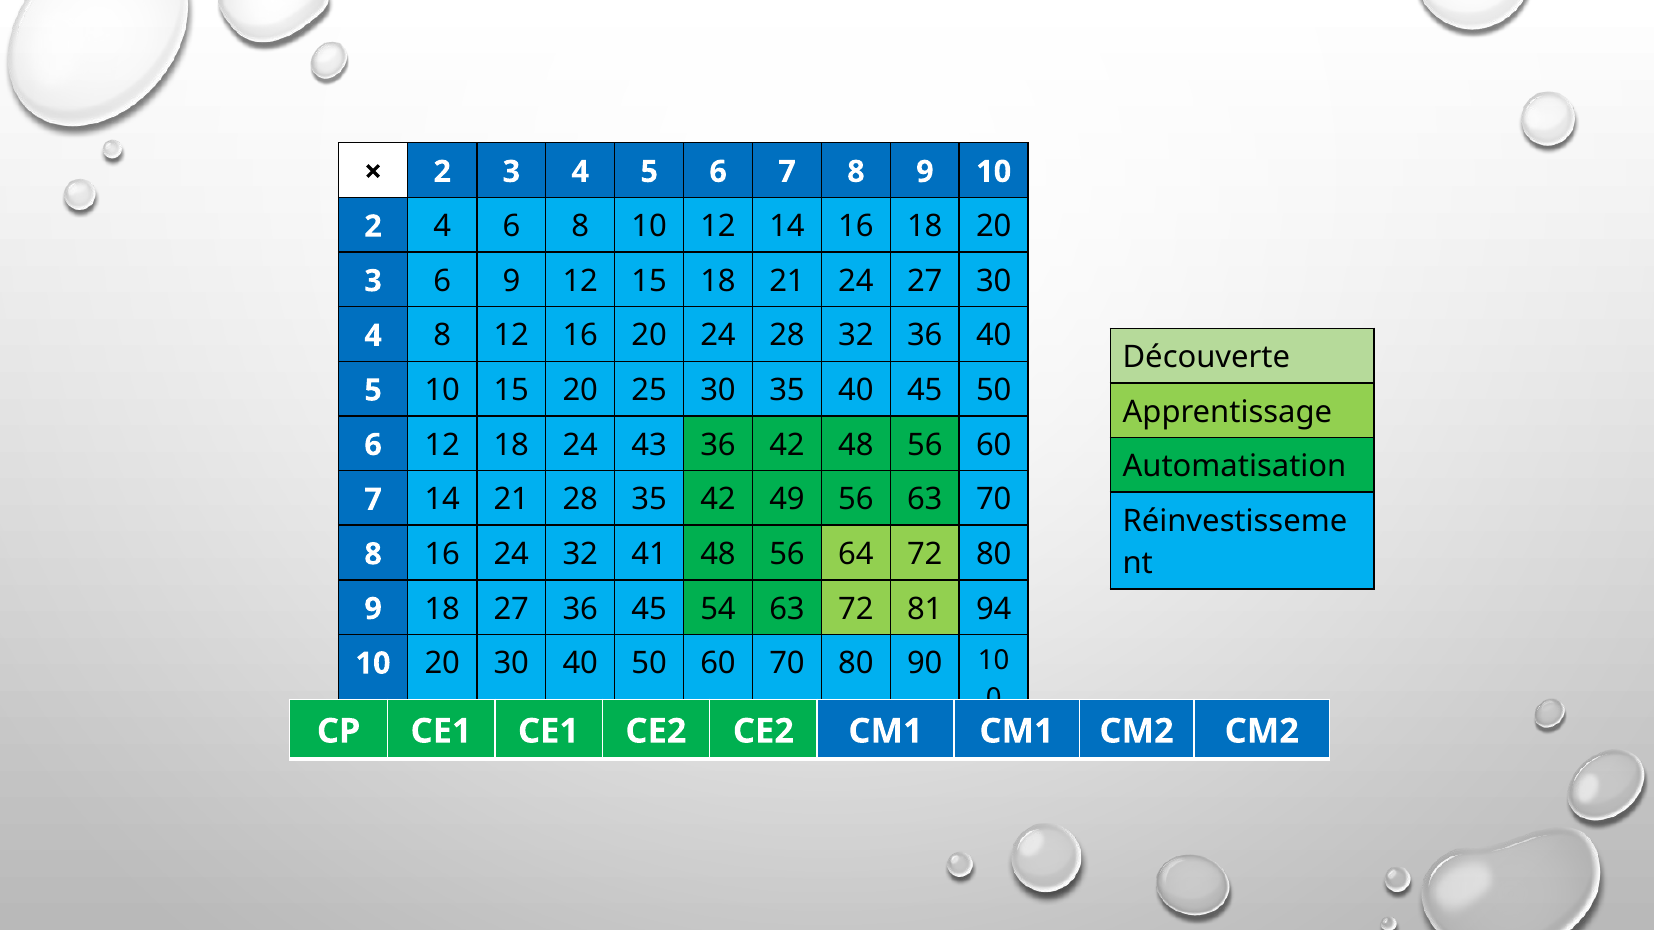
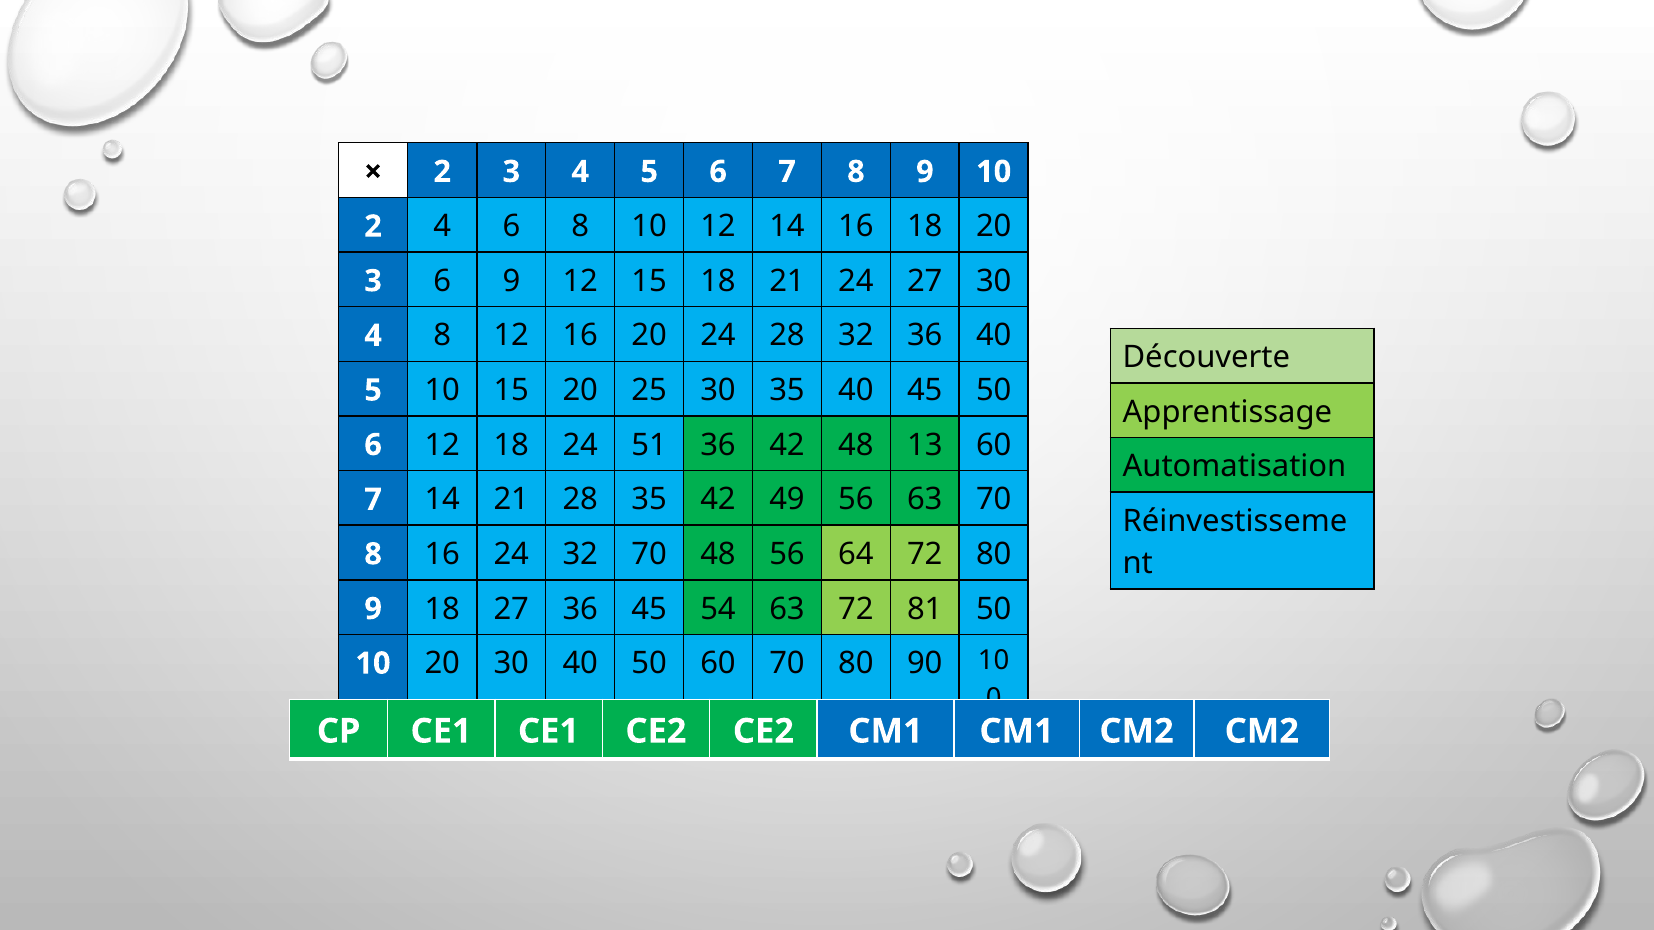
43: 43 -> 51
42 48 56: 56 -> 13
32 41: 41 -> 70
81 94: 94 -> 50
